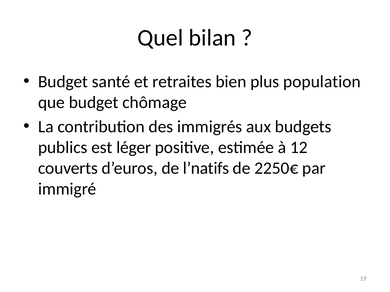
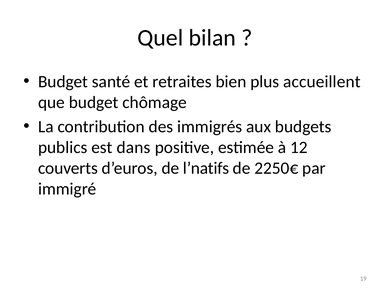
population: population -> accueillent
léger: léger -> dans
